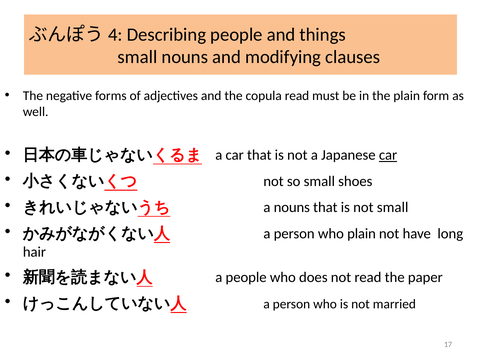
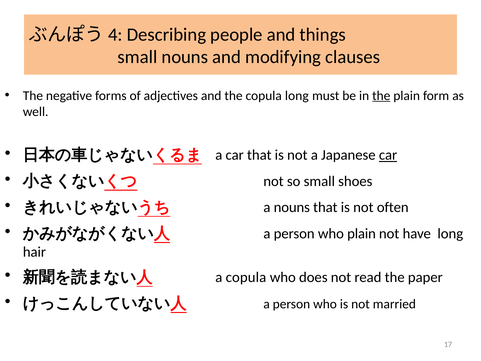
copula read: read -> long
the at (381, 96) underline: none -> present
not small: small -> often
a people: people -> copula
